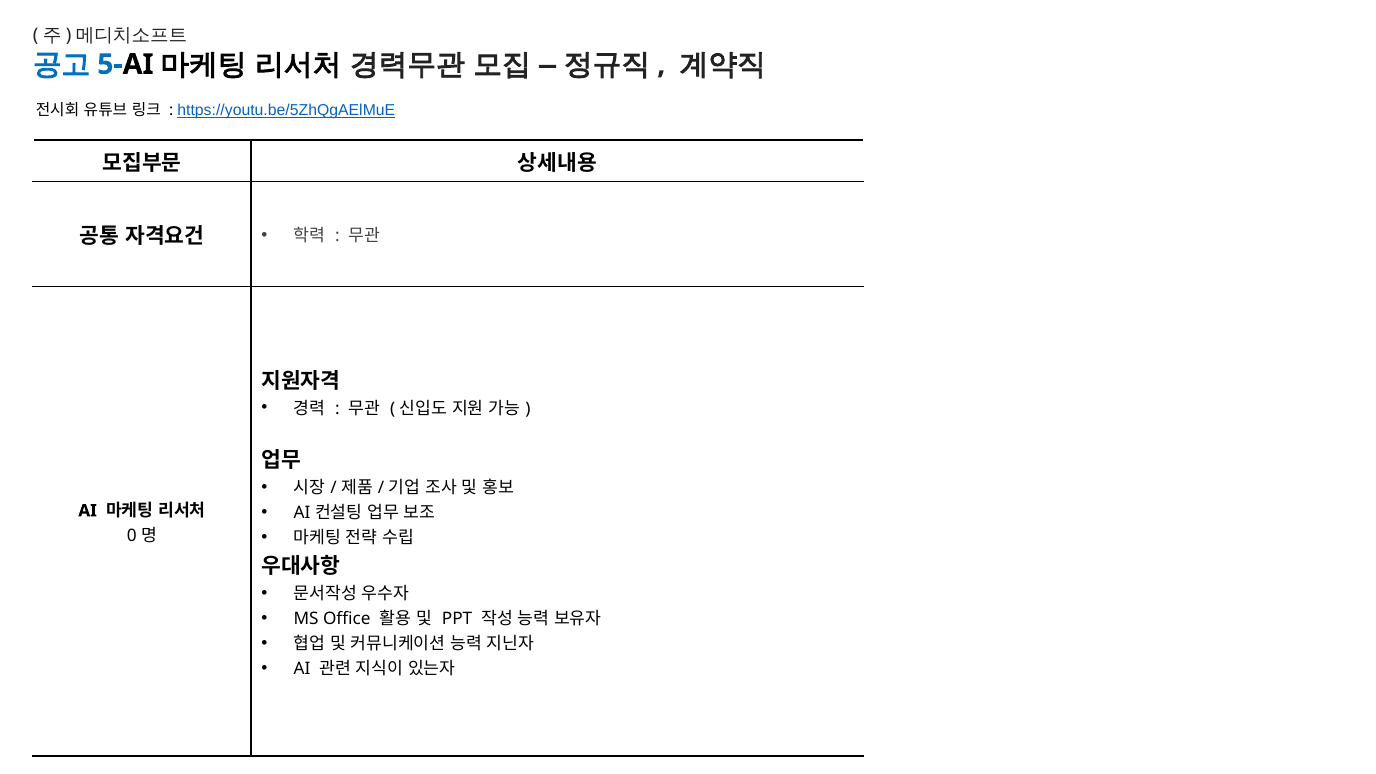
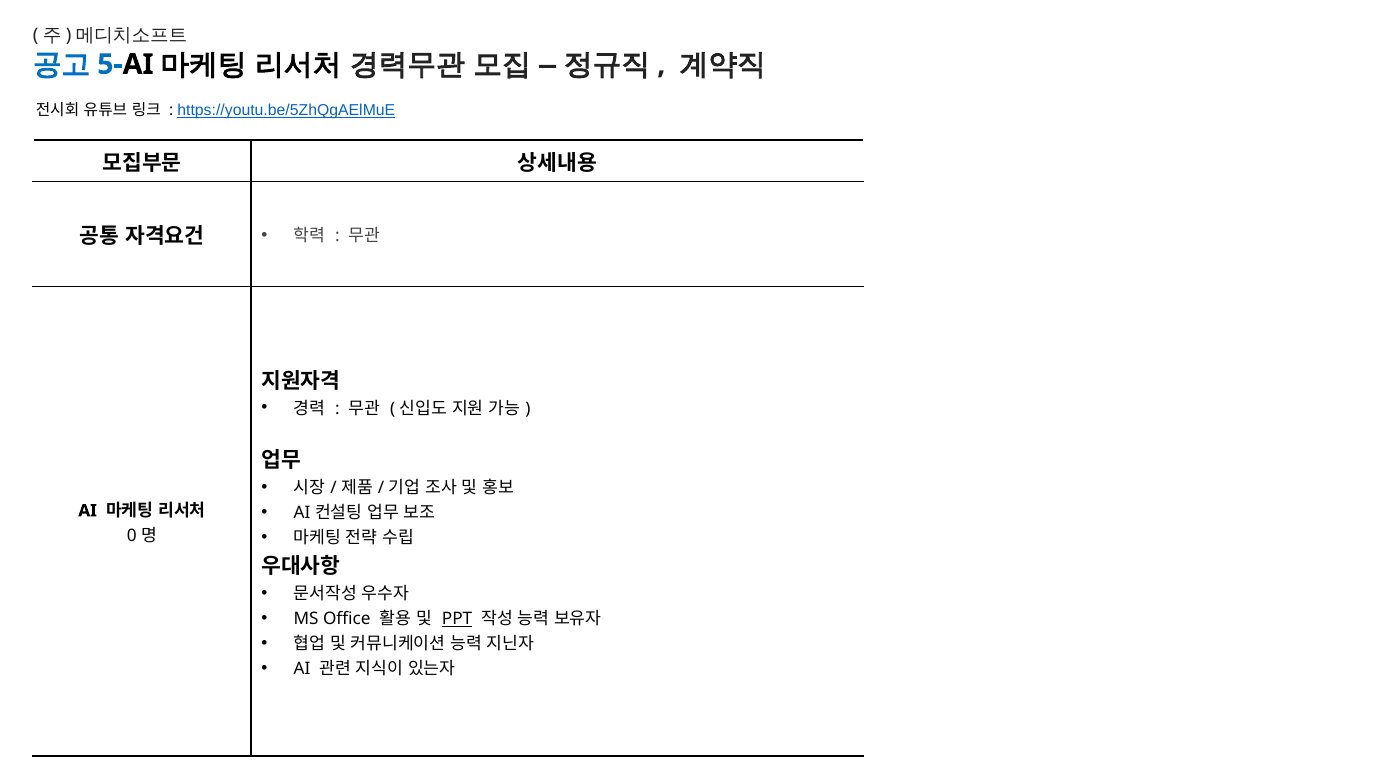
PPT underline: none -> present
